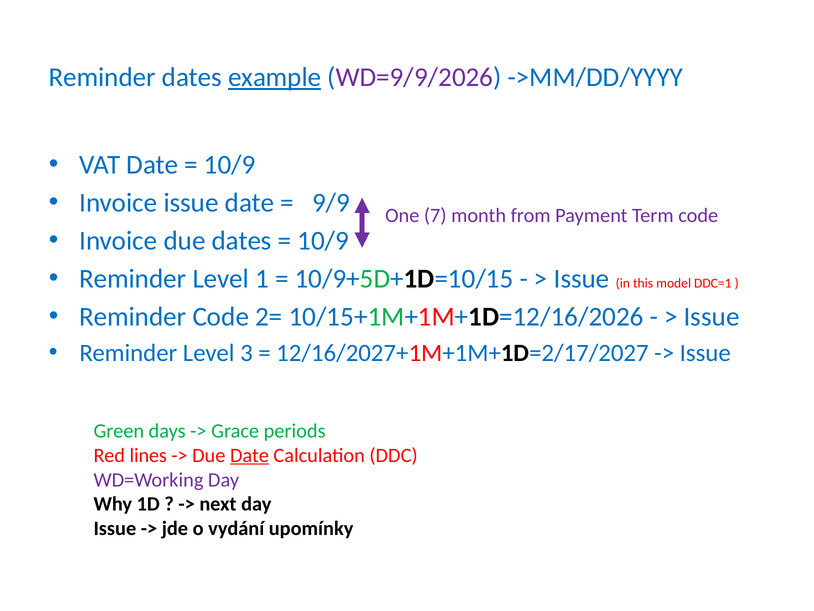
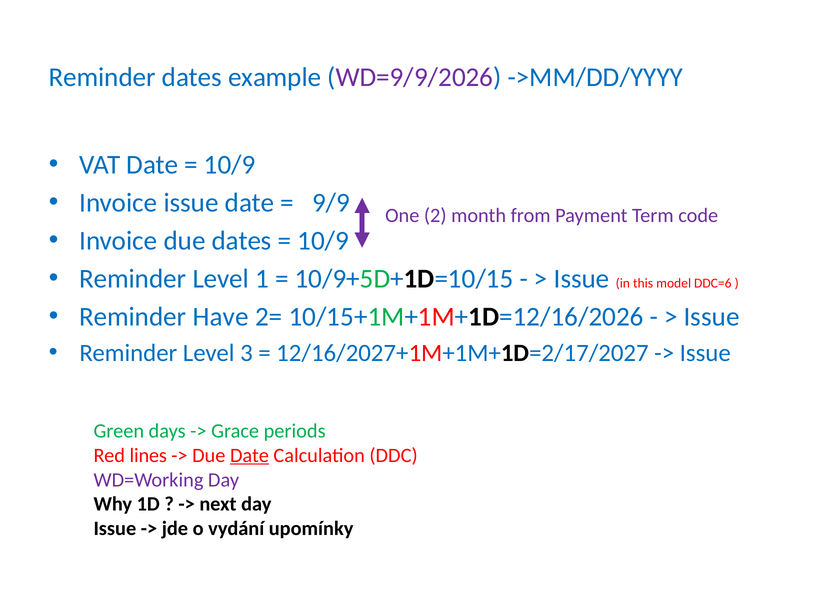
example underline: present -> none
7: 7 -> 2
DDC=1: DDC=1 -> DDC=6
Reminder Code: Code -> Have
